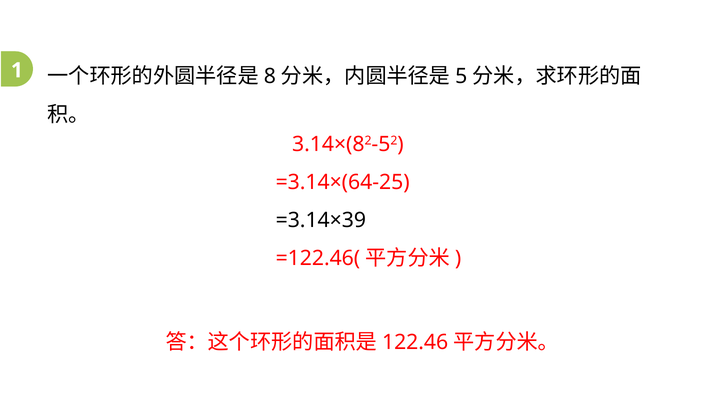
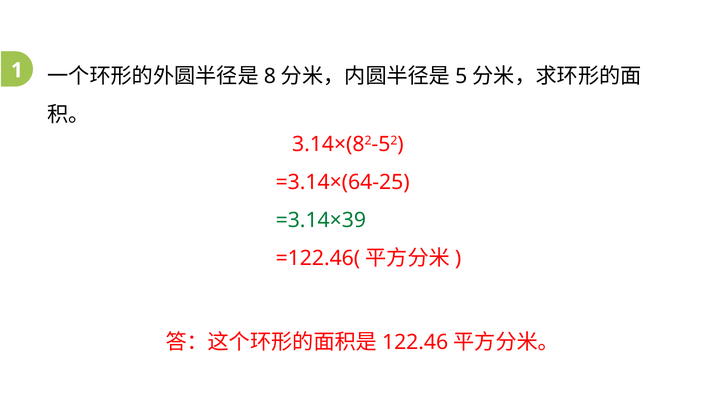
=3.14×39 colour: black -> green
